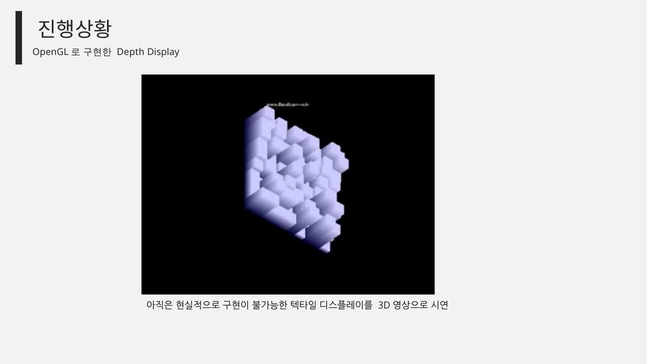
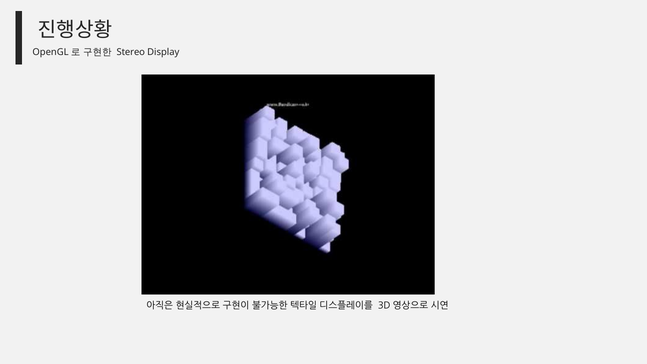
Depth: Depth -> Stereo
